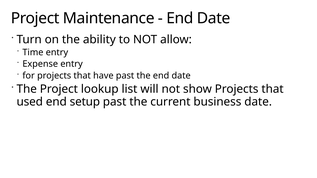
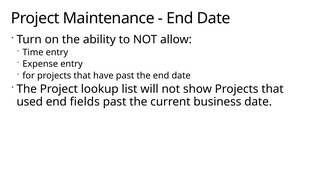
setup: setup -> fields
